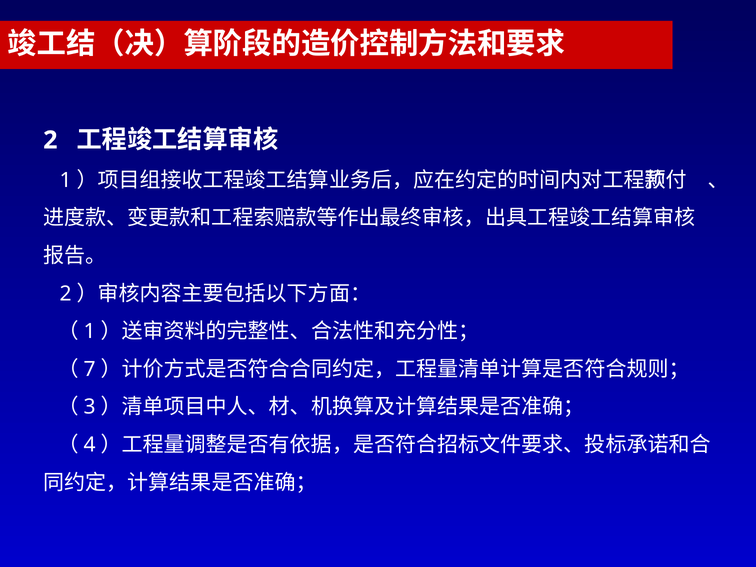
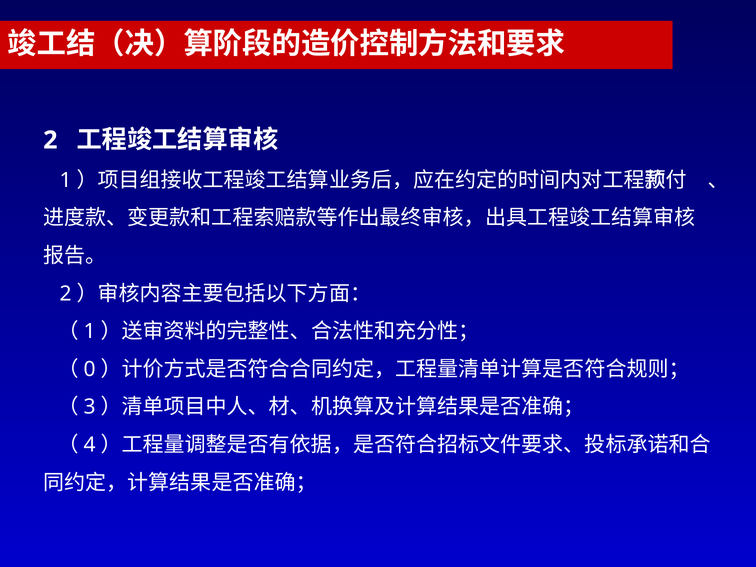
7: 7 -> 0
